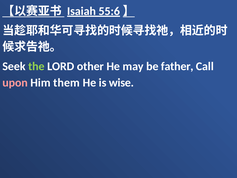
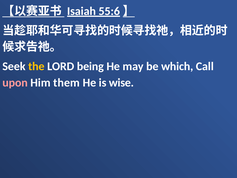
the colour: light green -> yellow
other: other -> being
father: father -> which
